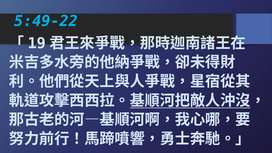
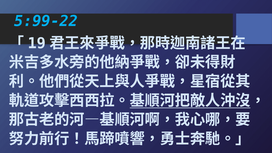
5:49-22: 5:49-22 -> 5:99-22
